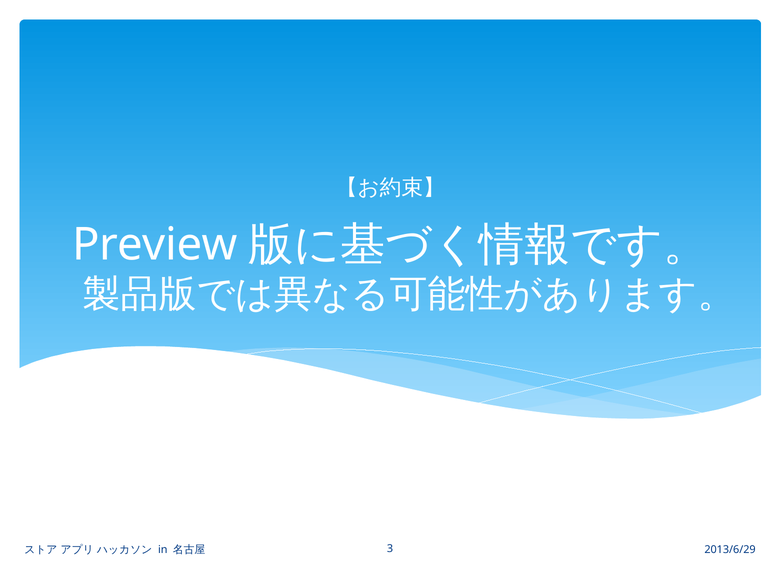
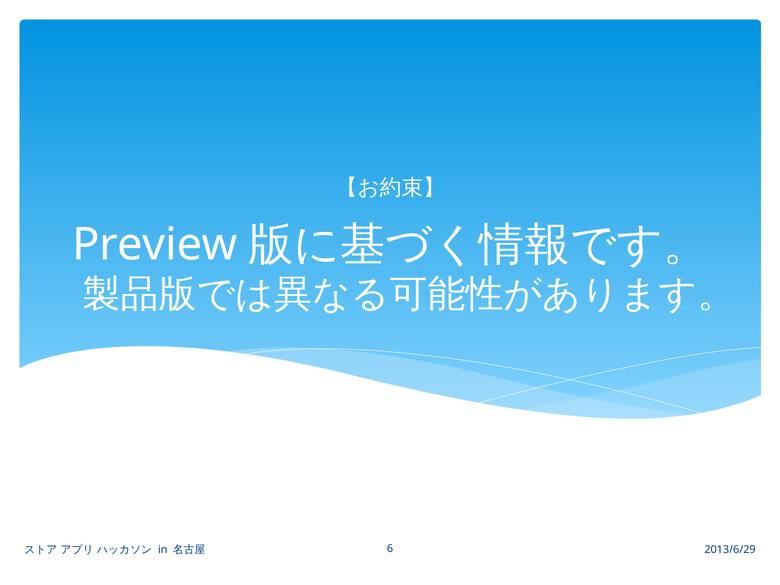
3: 3 -> 6
